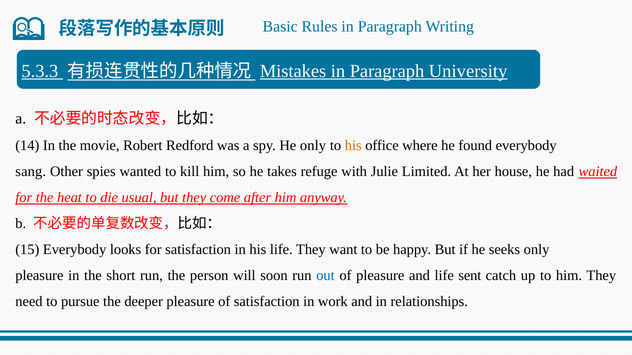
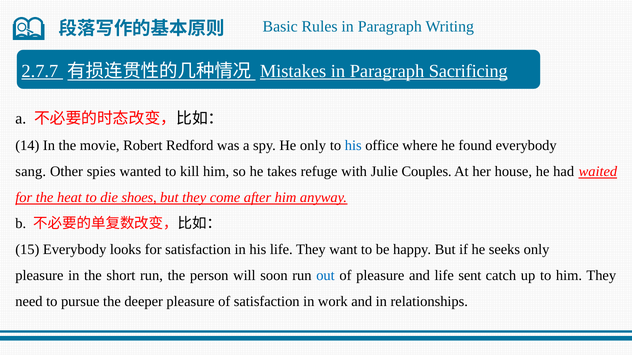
5.3.3: 5.3.3 -> 2.7.7
University: University -> Sacrificing
his at (353, 146) colour: orange -> blue
Limited: Limited -> Couples
usual: usual -> shoes
